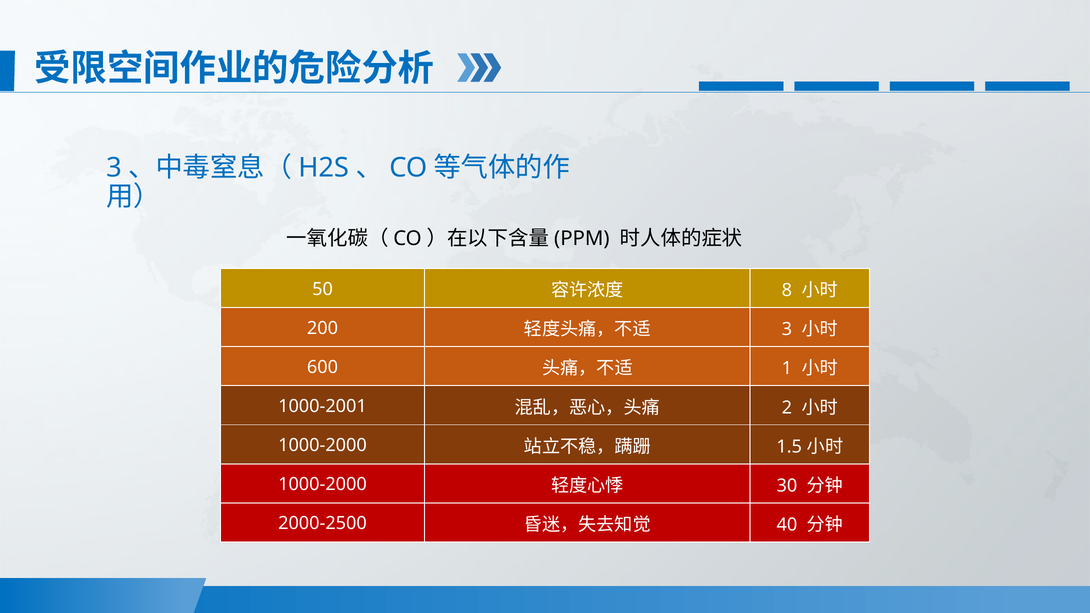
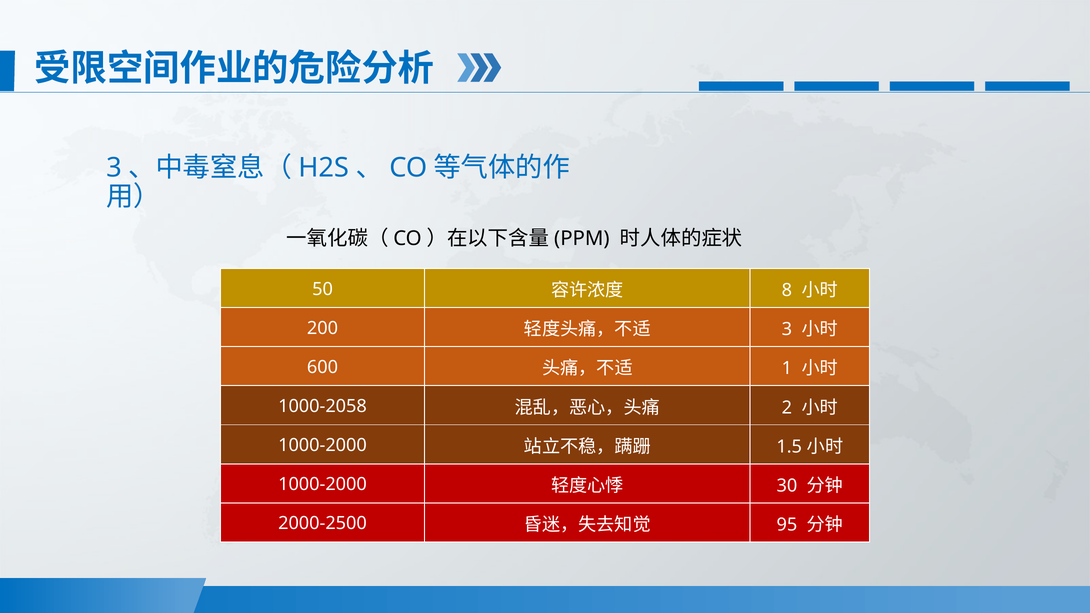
1000-2001: 1000-2001 -> 1000-2058
40: 40 -> 95
